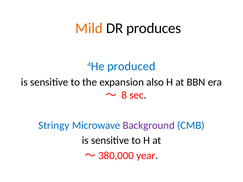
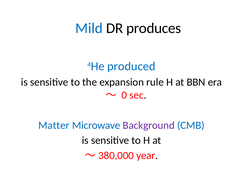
Mild colour: orange -> blue
also: also -> rule
8: 8 -> 0
Stringy: Stringy -> Matter
